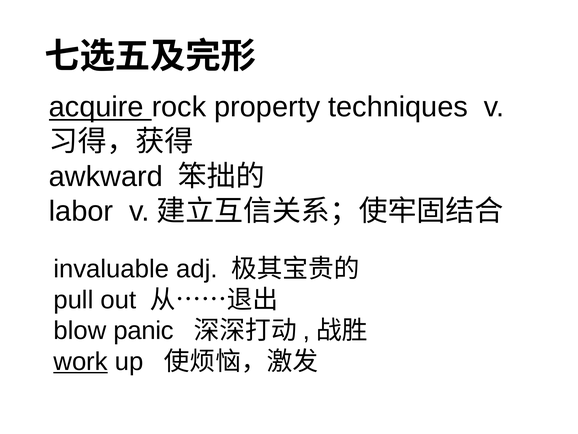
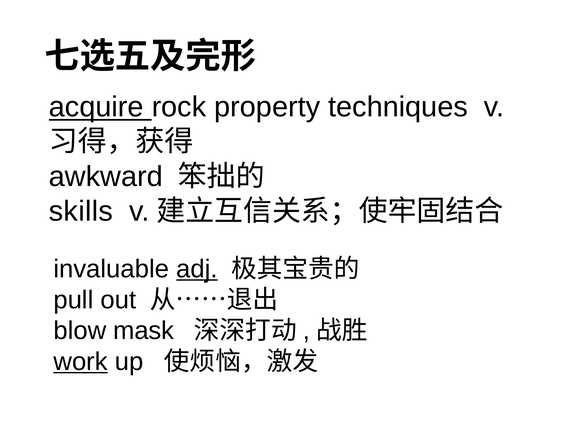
labor: labor -> skills
adj underline: none -> present
panic: panic -> mask
